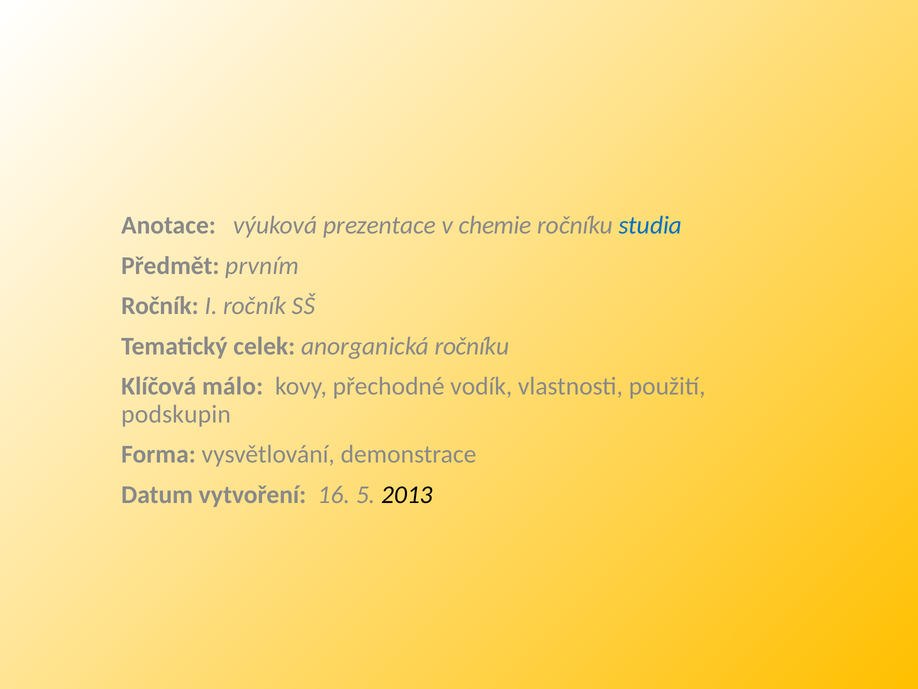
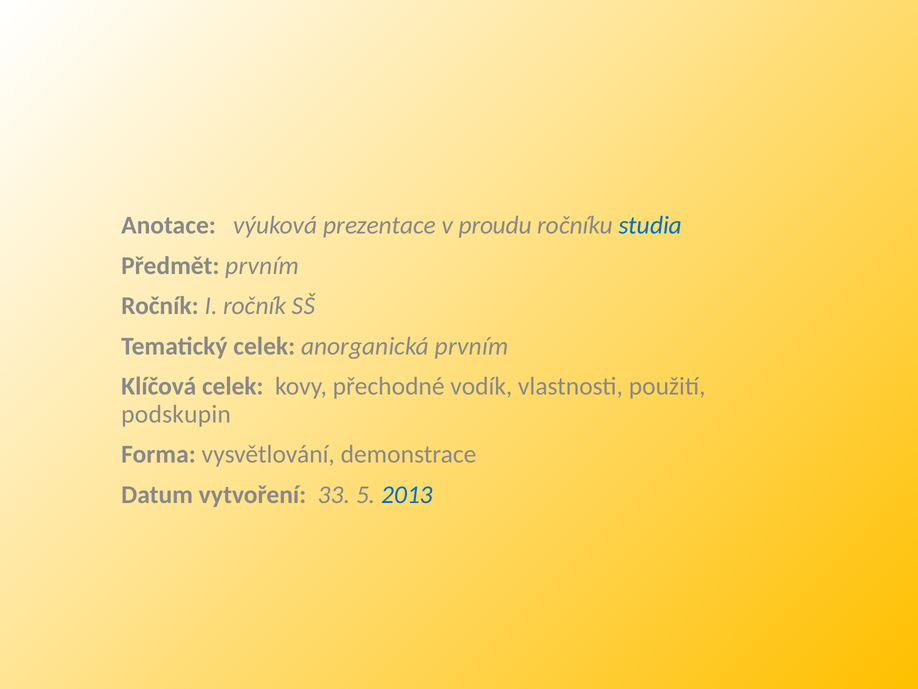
chemie: chemie -> proudu
anorganická ročníku: ročníku -> prvním
Klíčová málo: málo -> celek
16: 16 -> 33
2013 colour: black -> blue
